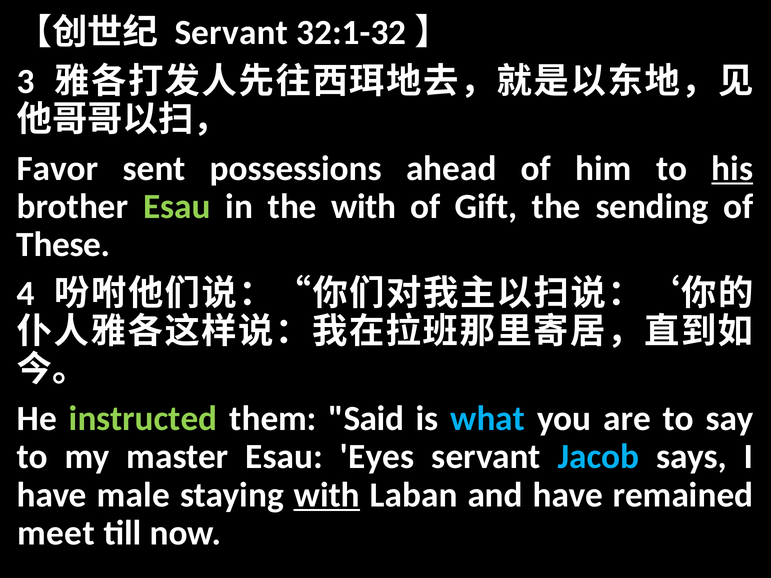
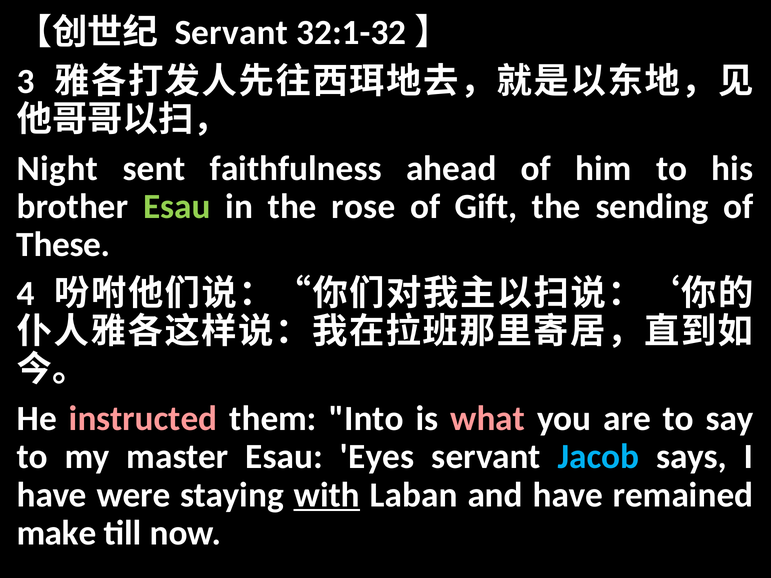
Favor: Favor -> Night
possessions: possessions -> faithfulness
his underline: present -> none
the with: with -> rose
instructed colour: light green -> pink
Said: Said -> Into
what colour: light blue -> pink
male: male -> were
meet: meet -> make
